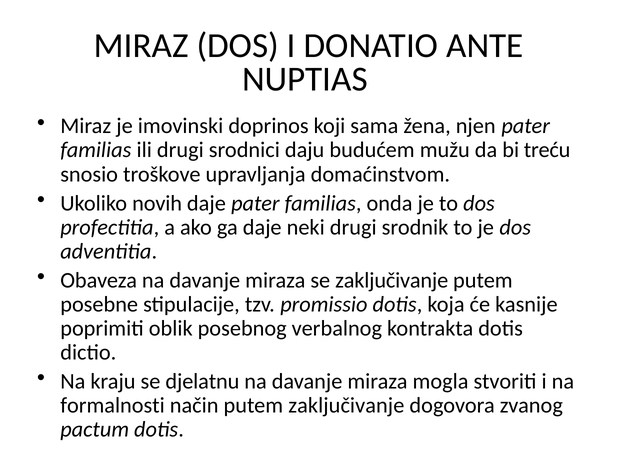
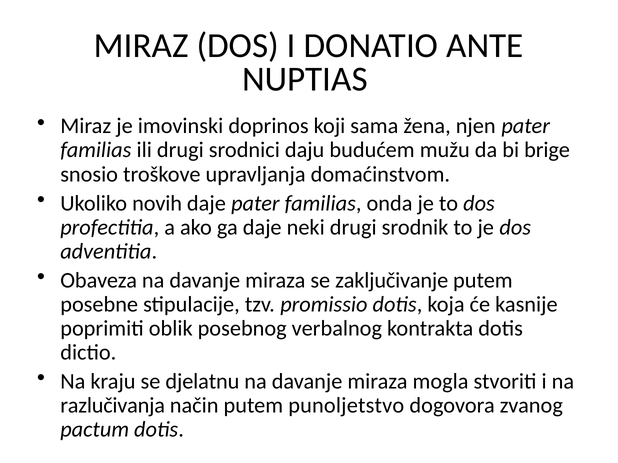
treću: treću -> brige
formalnosti: formalnosti -> razlučivanja
putem zaključivanje: zaključivanje -> punoljetstvo
